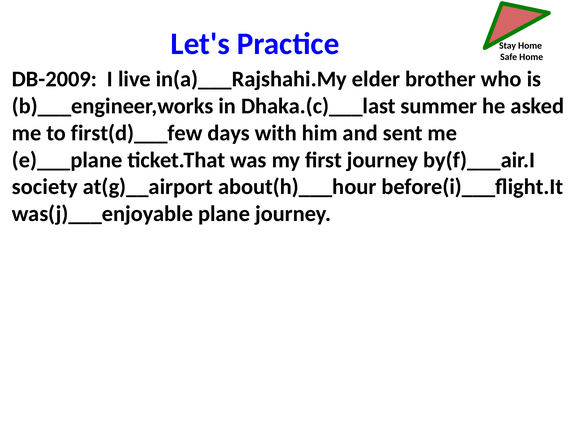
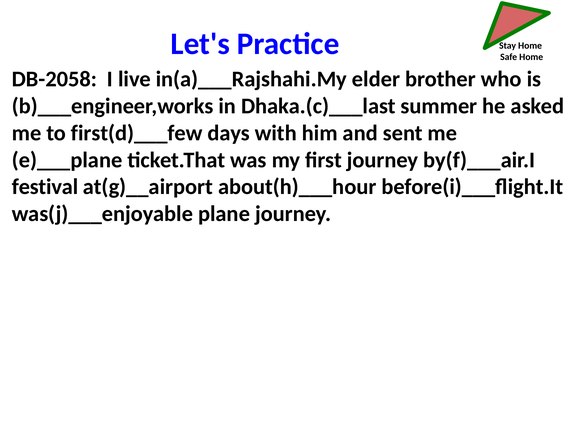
DB-2009: DB-2009 -> DB-2058
society: society -> festival
